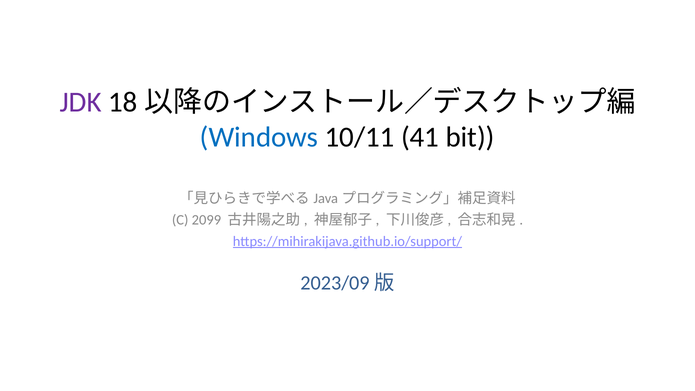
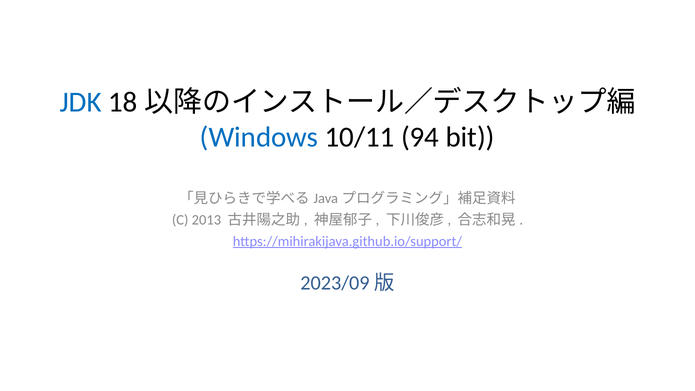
JDK colour: purple -> blue
41: 41 -> 94
2099: 2099 -> 2013
